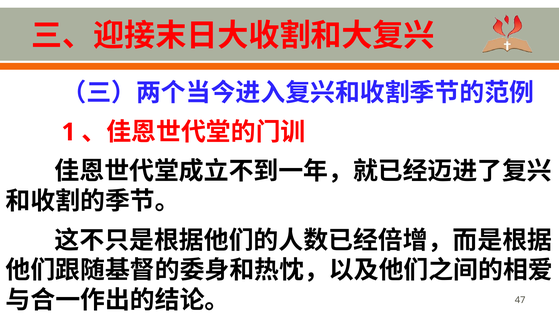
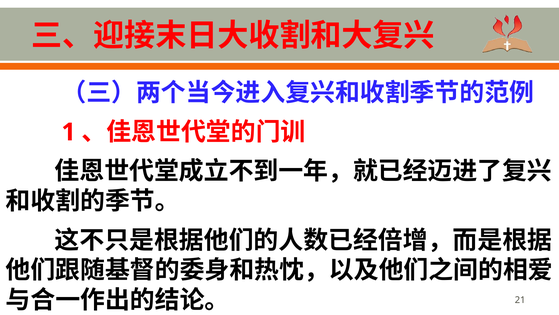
47: 47 -> 21
